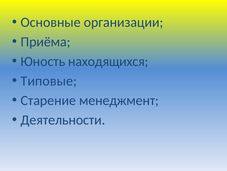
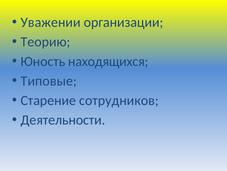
Основные: Основные -> Уважении
Приёма: Приёма -> Теорию
менеджмент: менеджмент -> сотрудников
